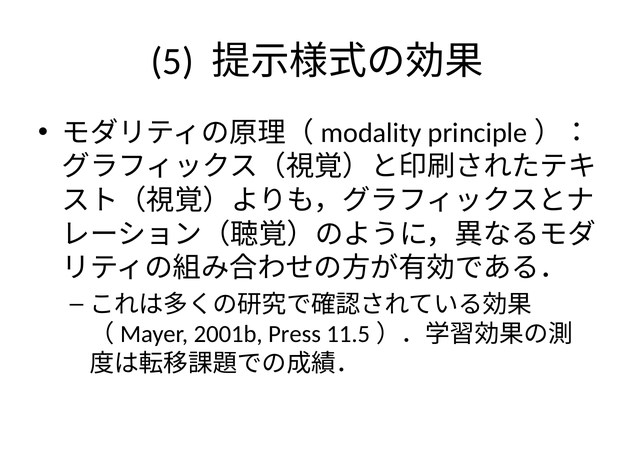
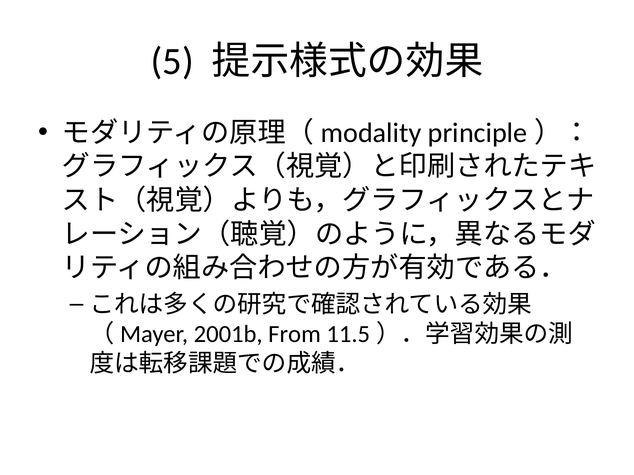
Press: Press -> From
